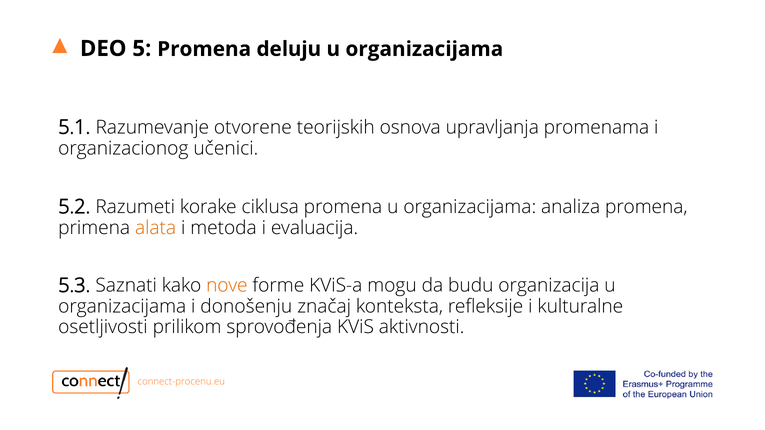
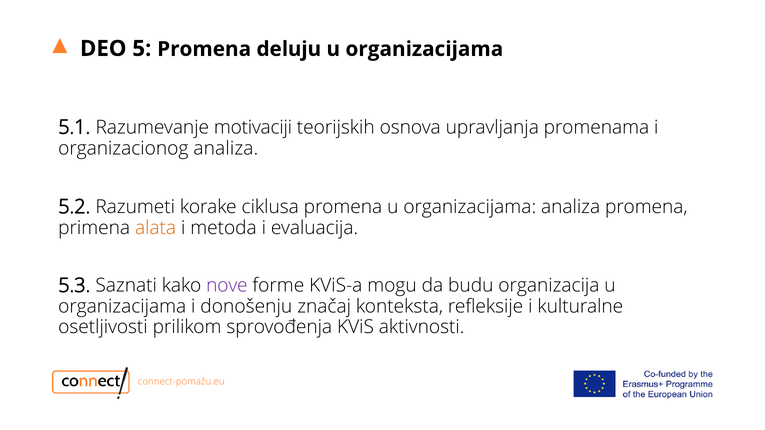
otvorene: otvorene -> motivaciji
organizacionog učenici: učenici -> analiza
nove colour: orange -> purple
connect-procenu.eu: connect-procenu.eu -> connect-pomažu.eu
